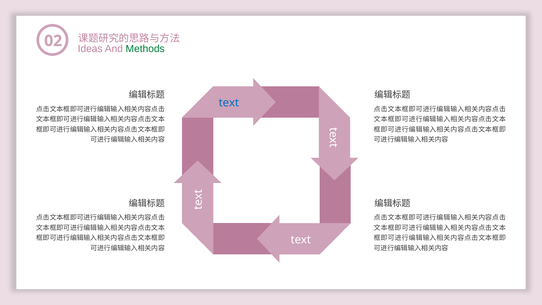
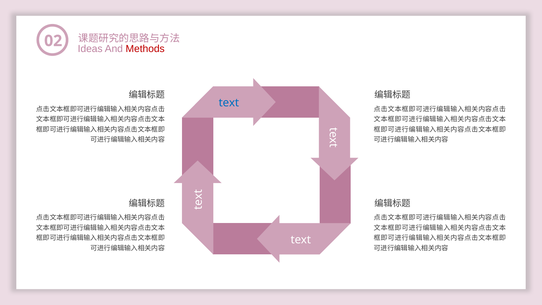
Methods colour: green -> red
